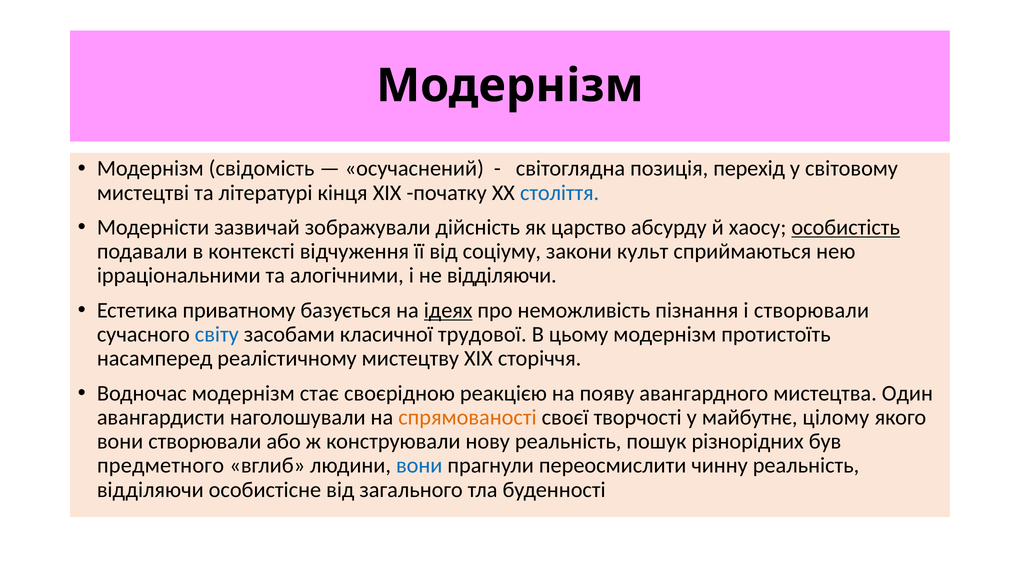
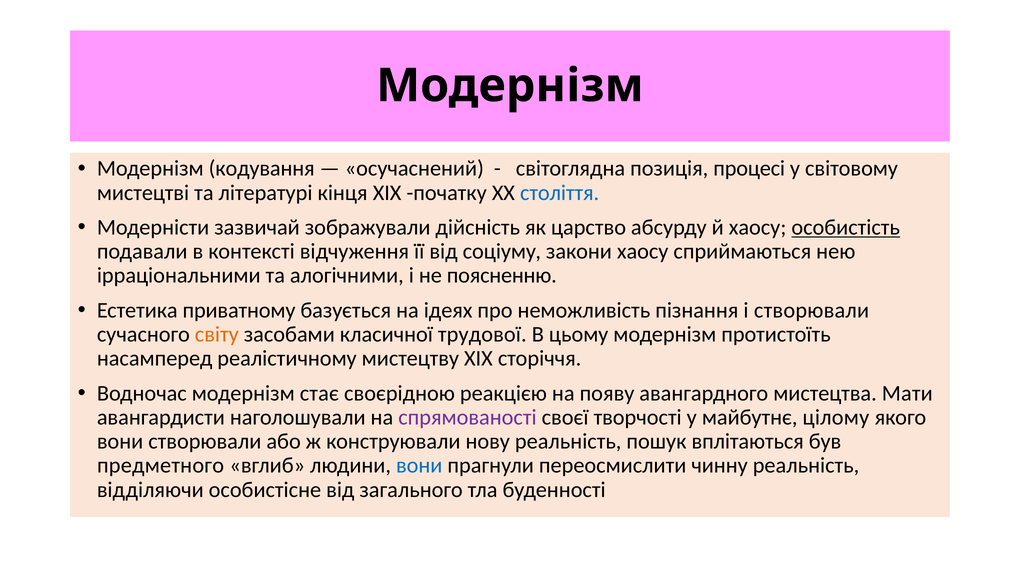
свідомість: свідомість -> кодування
перехід: перехід -> процесі
закони культ: культ -> хаосу
не відділяючи: відділяючи -> поясненню
ідеях underline: present -> none
світу colour: blue -> orange
Один: Один -> Мати
спрямованості colour: orange -> purple
різнорідних: різнорідних -> вплітаються
